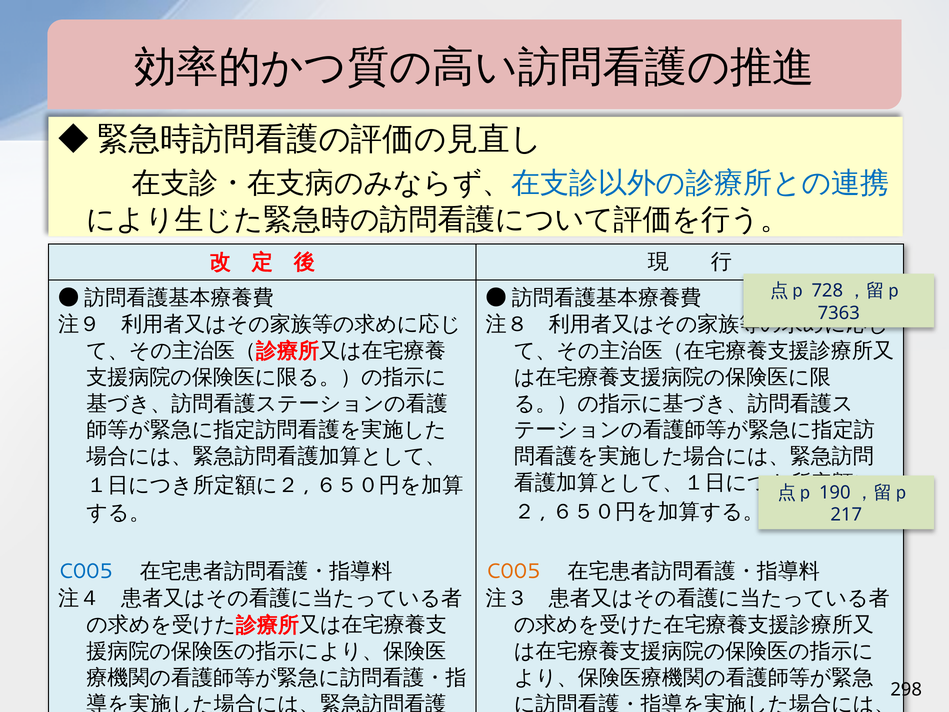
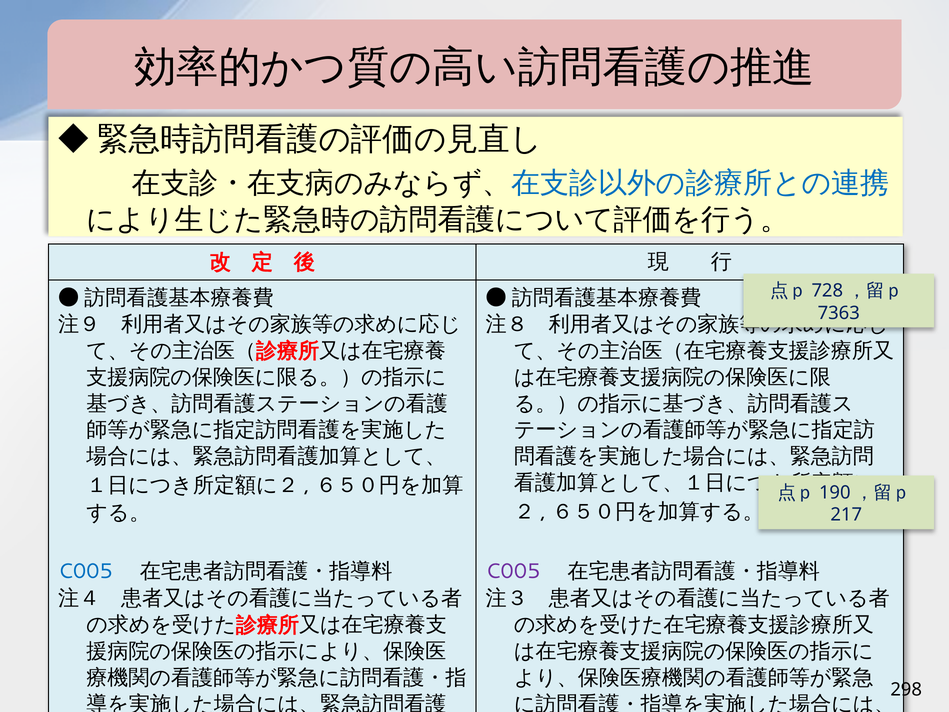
C005 at (513, 571) colour: orange -> purple
